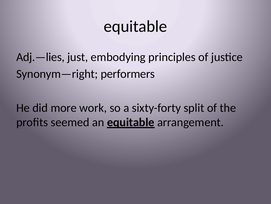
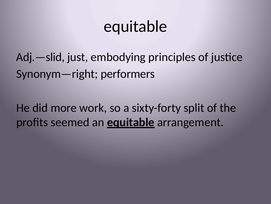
Adj.—lies: Adj.—lies -> Adj.—slid
